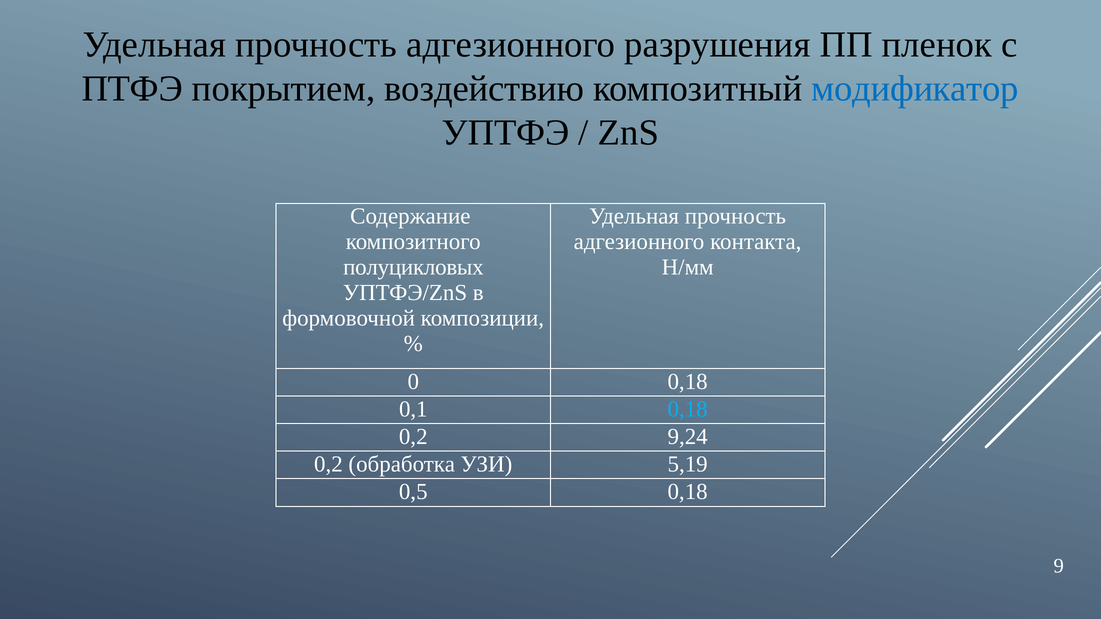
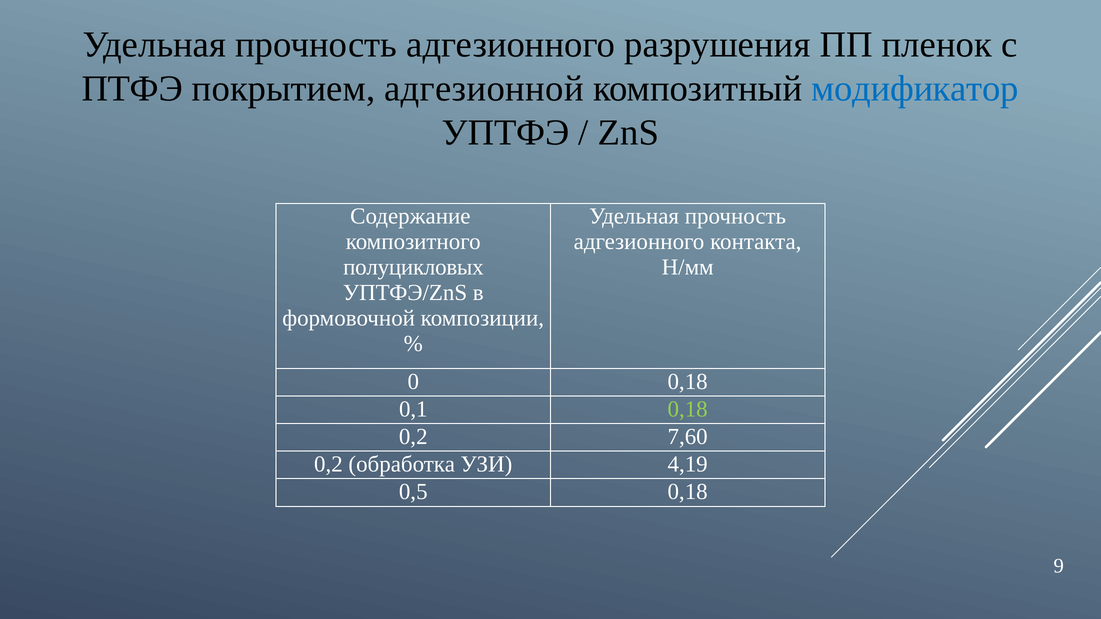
воздействию: воздействию -> адгезионной
0,18 at (688, 409) colour: light blue -> light green
9,24: 9,24 -> 7,60
5,19: 5,19 -> 4,19
